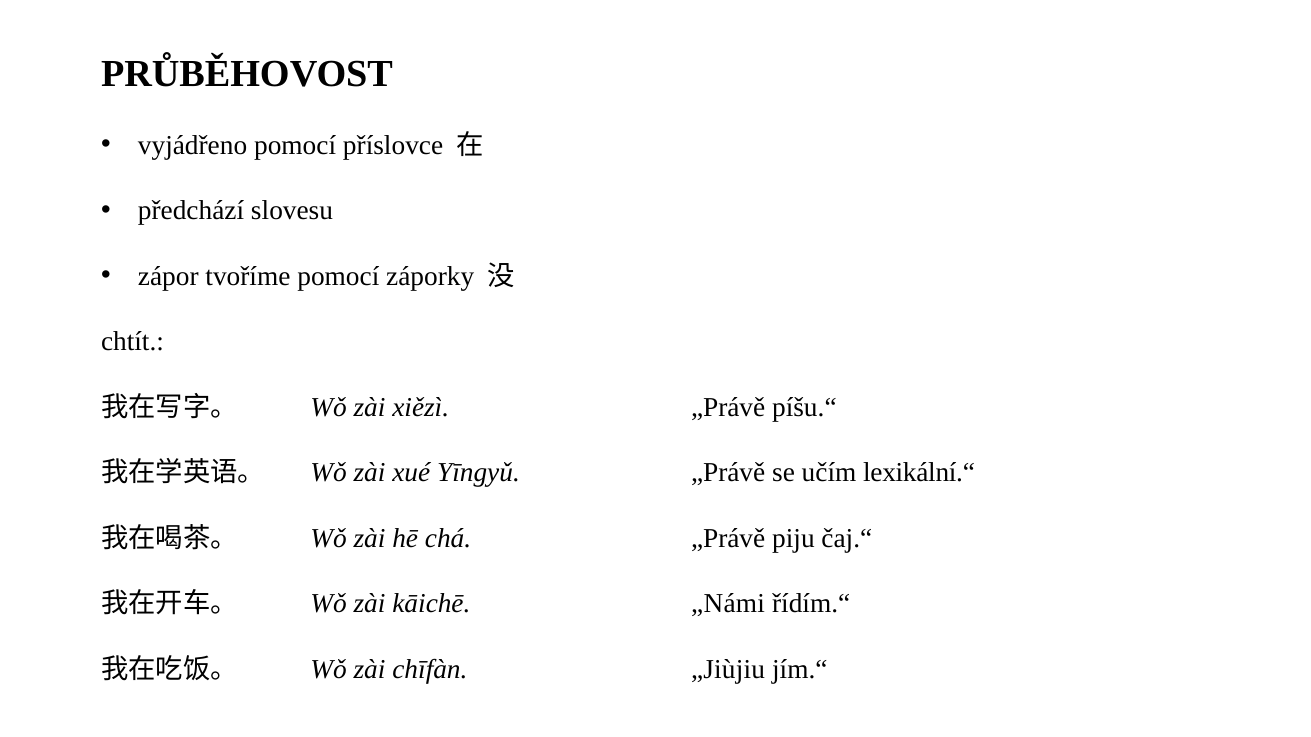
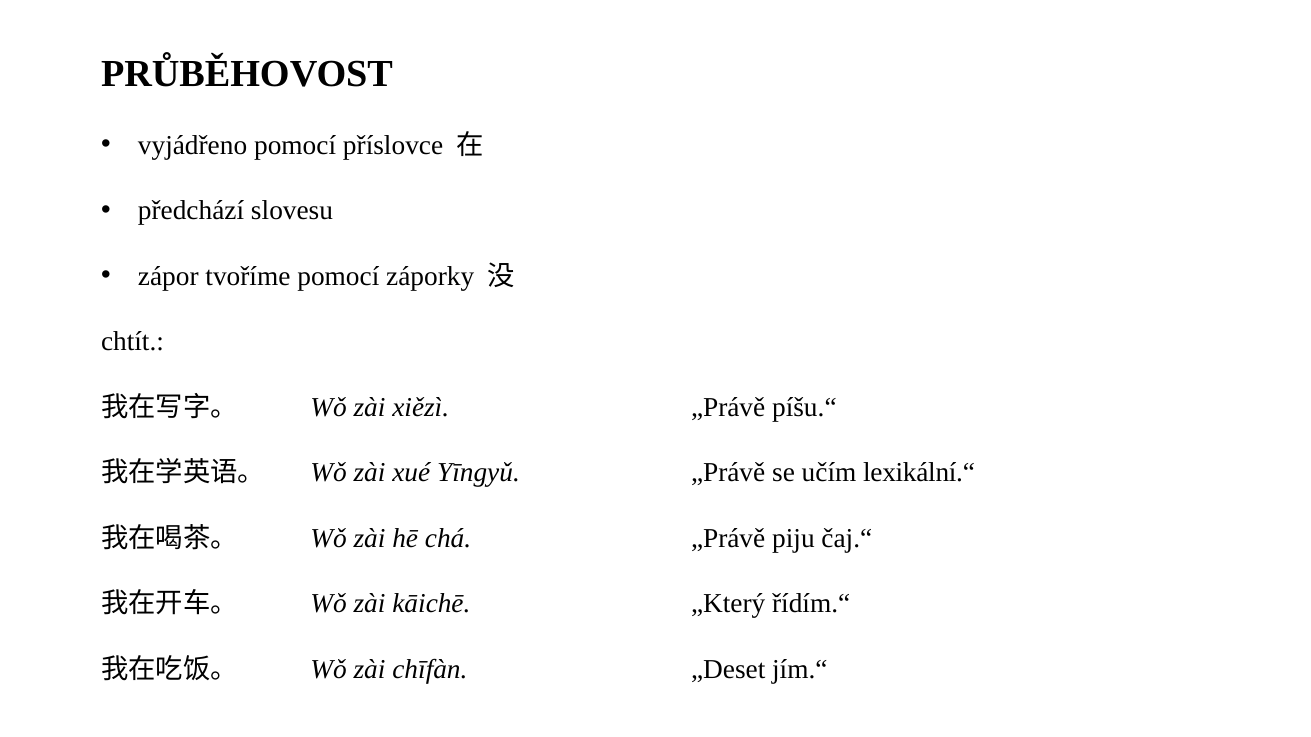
„Námi: „Námi -> „Který
„Jiùjiu: „Jiùjiu -> „Deset
